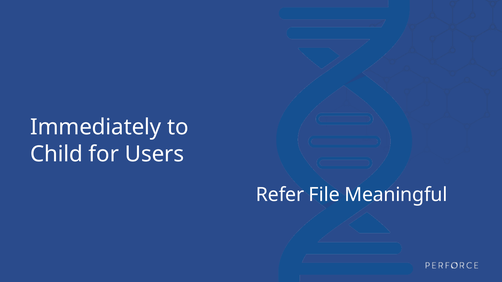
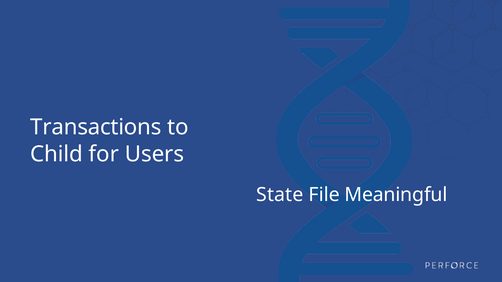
Immediately: Immediately -> Transactions
Refer: Refer -> State
